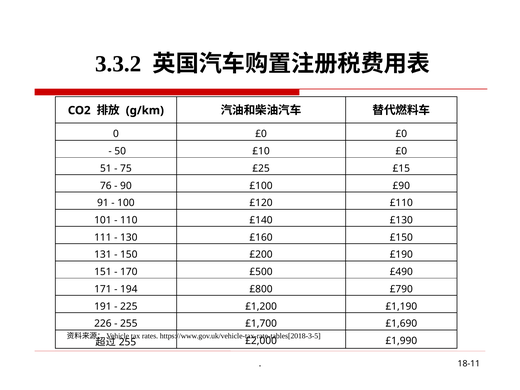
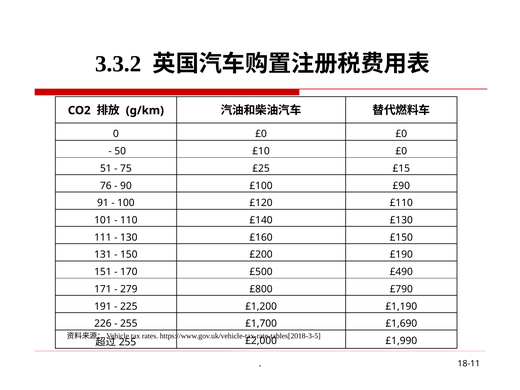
194: 194 -> 279
